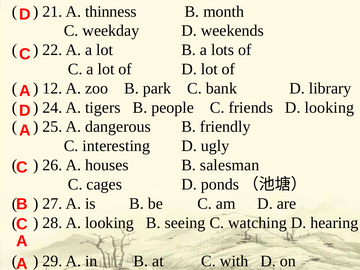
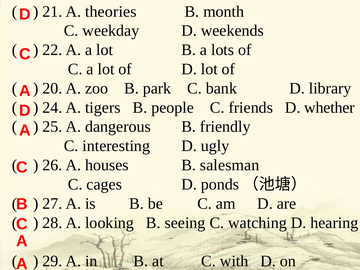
thinness: thinness -> theories
12: 12 -> 20
D looking: looking -> whether
